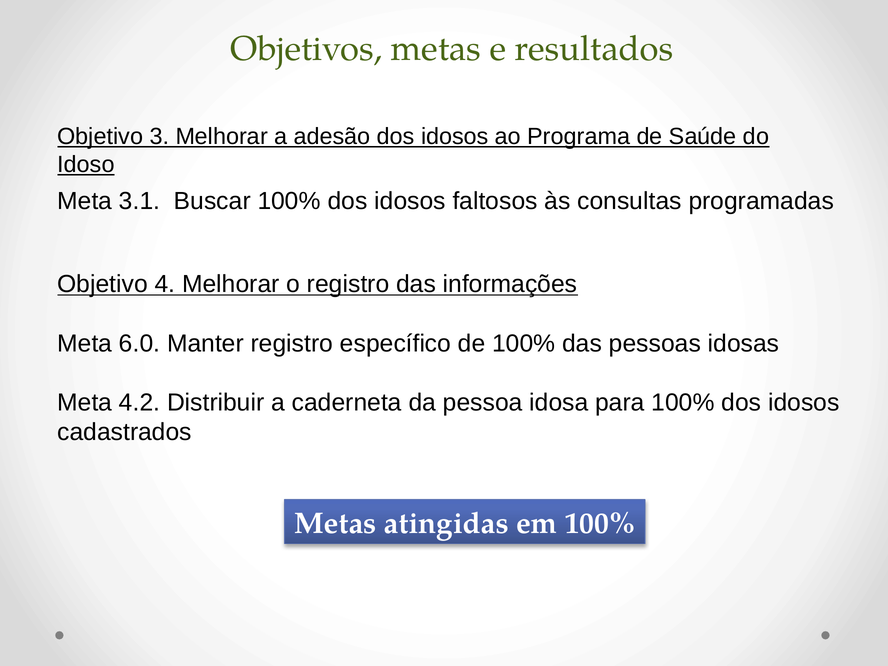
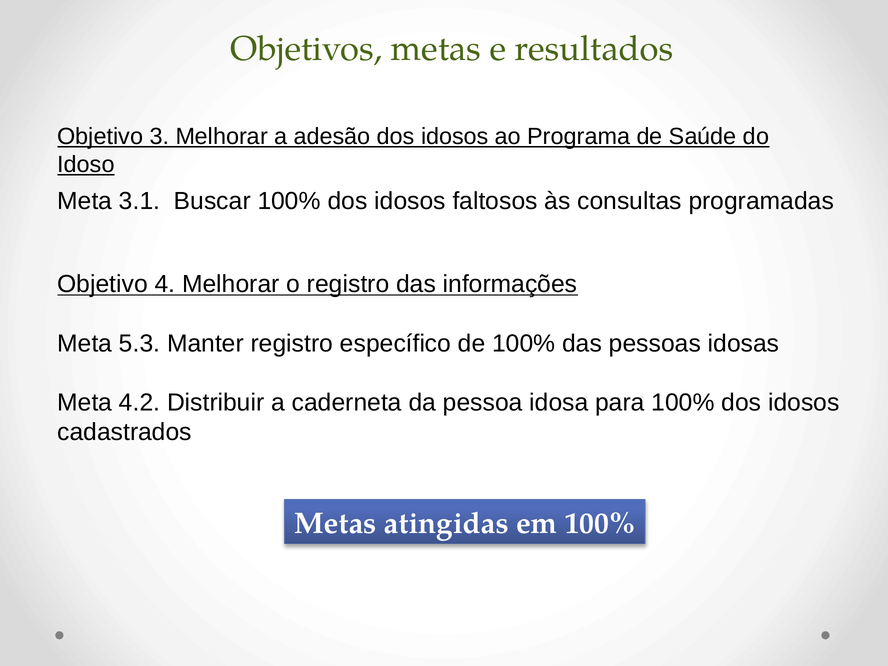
6.0: 6.0 -> 5.3
